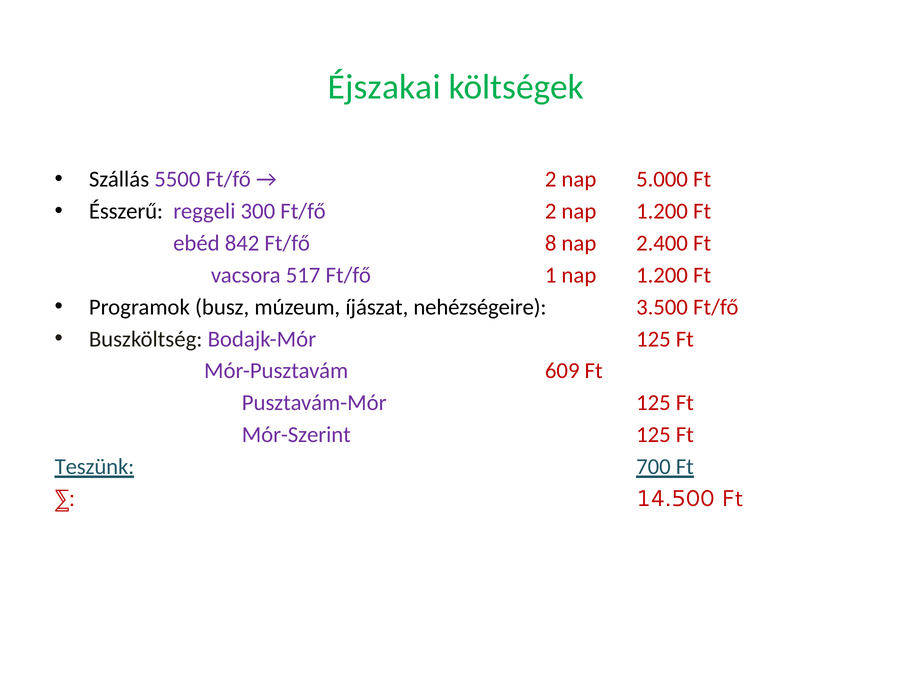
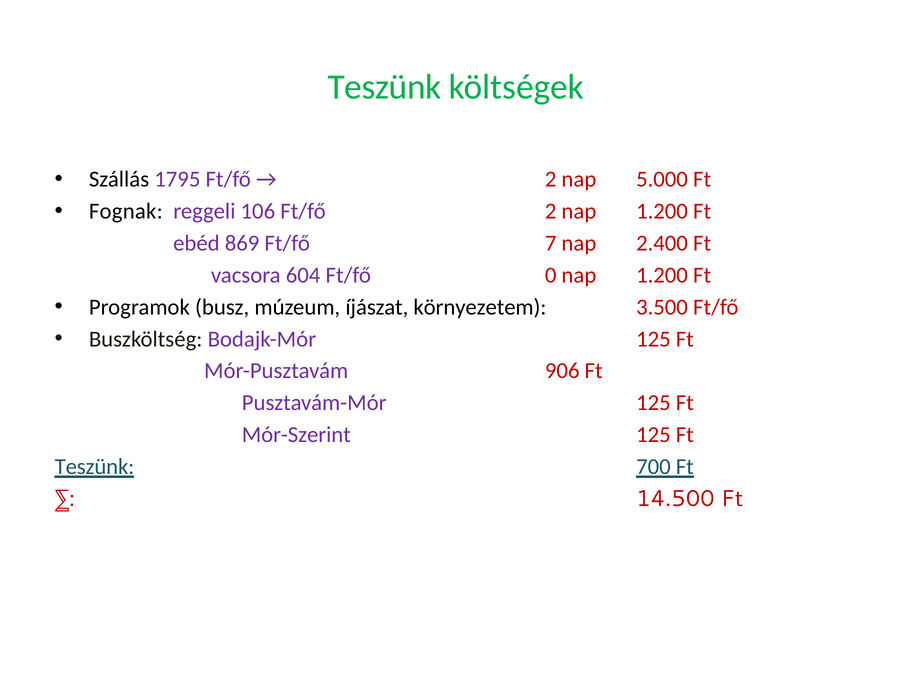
Éjszakai at (384, 87): Éjszakai -> Teszünk
5500: 5500 -> 1795
Ésszerű: Ésszerű -> Fognak
300: 300 -> 106
842: 842 -> 869
8: 8 -> 7
517: 517 -> 604
1: 1 -> 0
nehézségeire: nehézségeire -> környezetem
609: 609 -> 906
